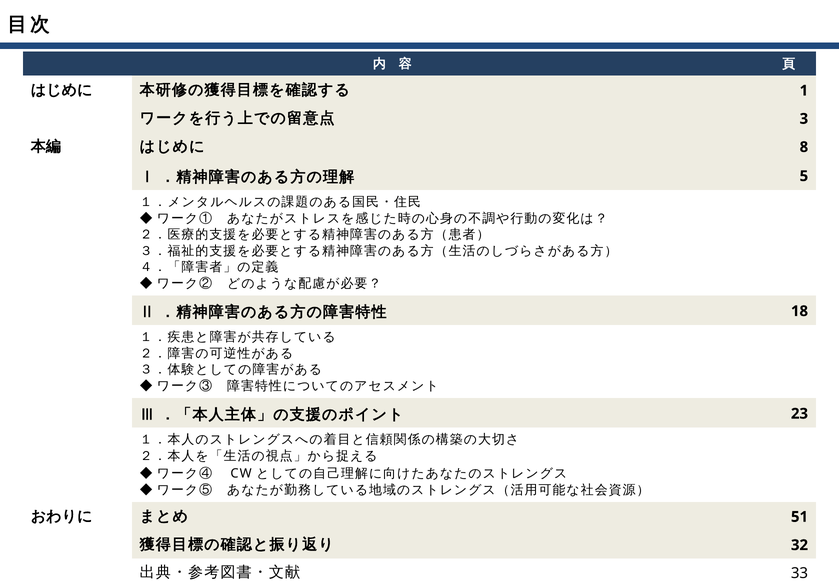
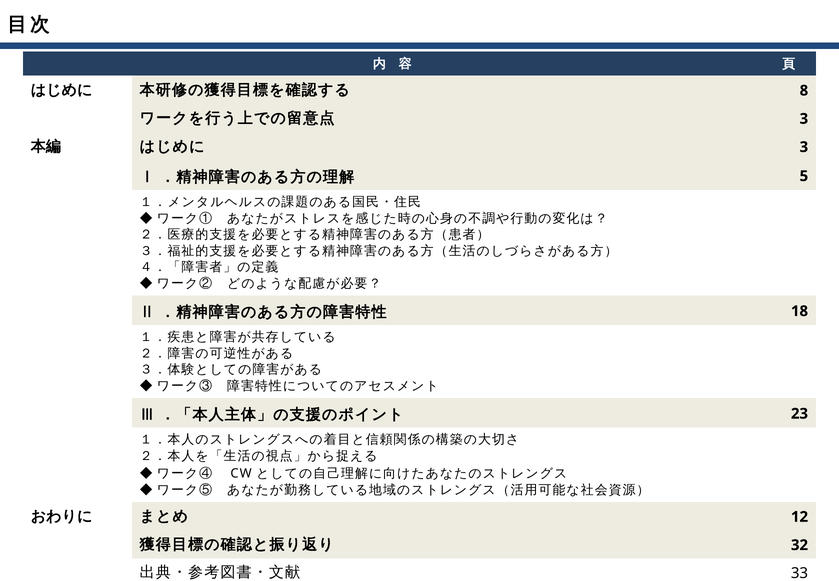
1: 1 -> 8
8 at (804, 147): 8 -> 3
51: 51 -> 12
